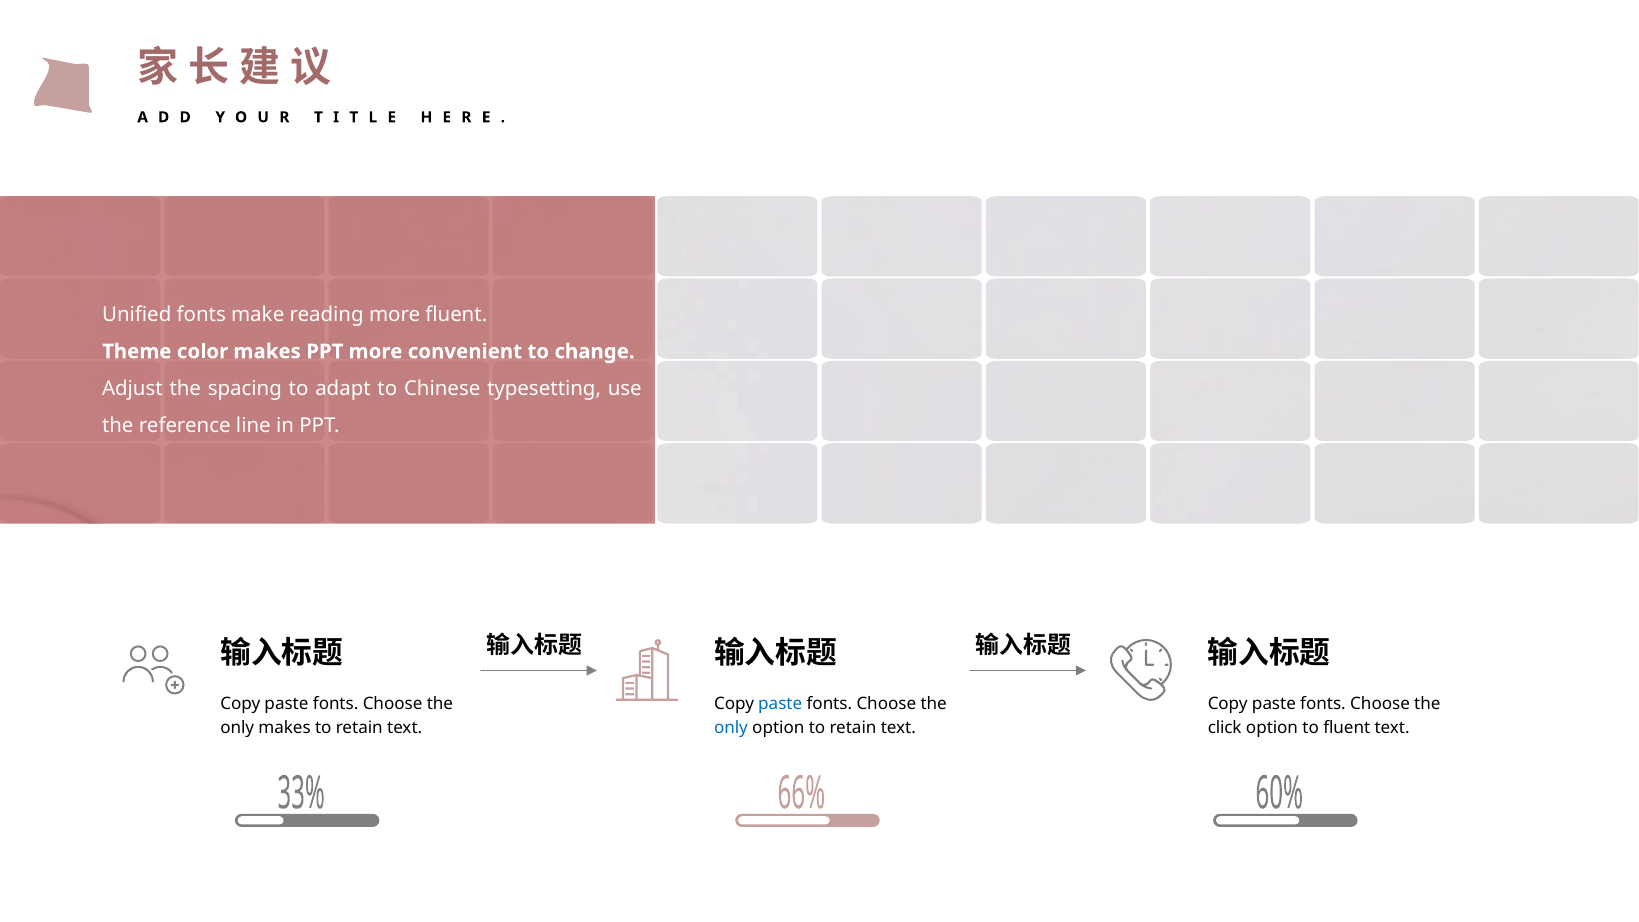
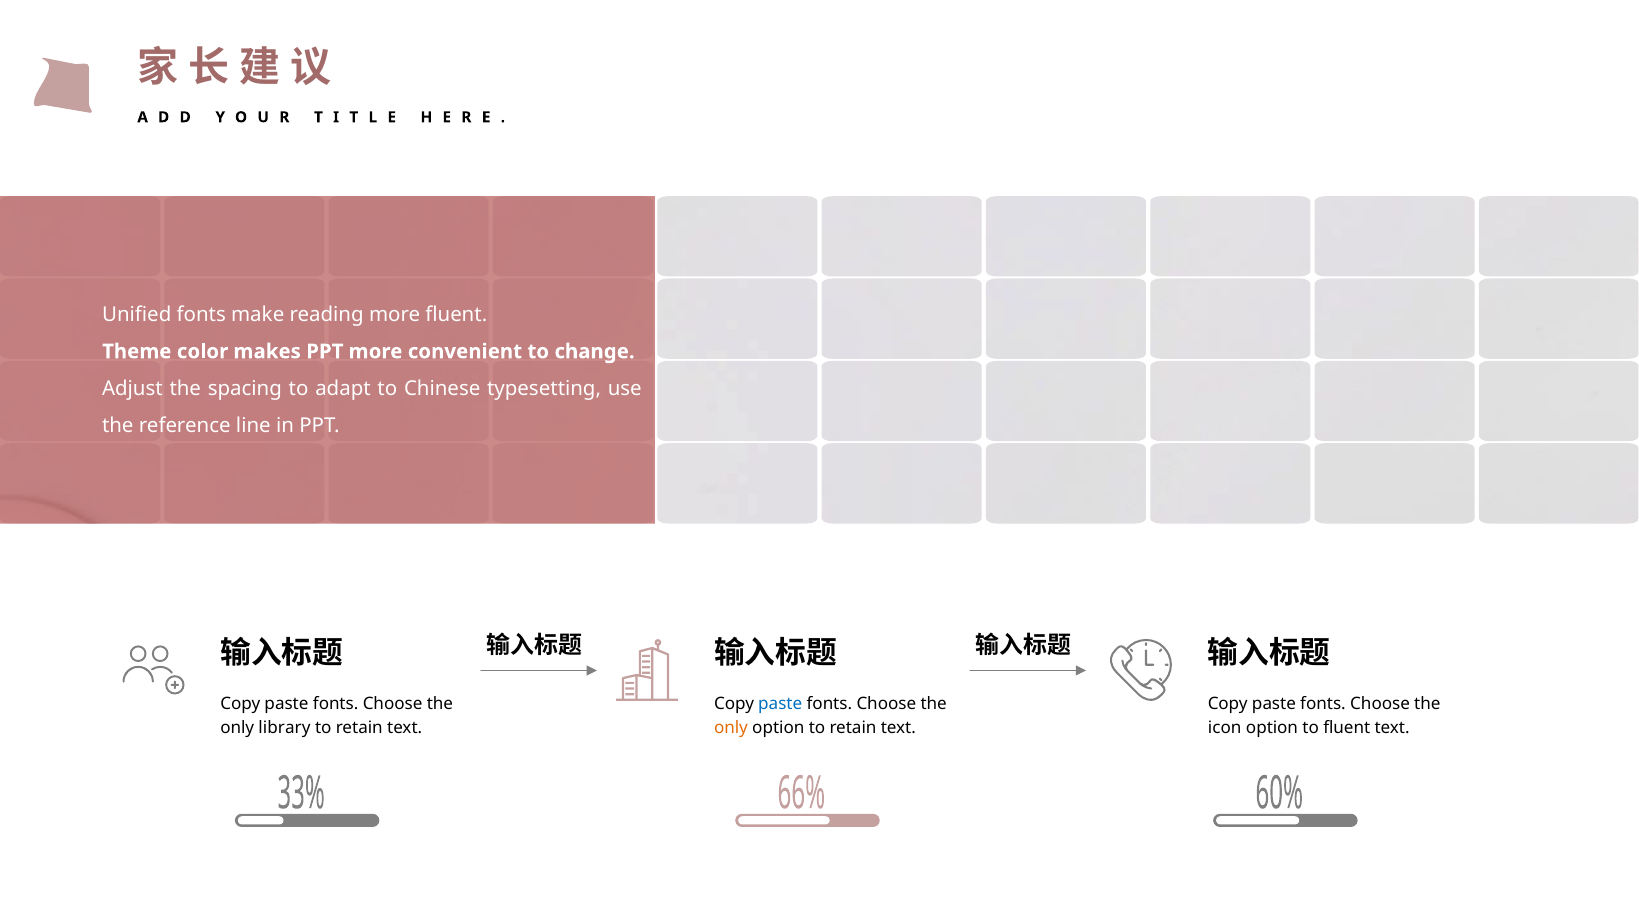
only makes: makes -> library
only at (731, 728) colour: blue -> orange
click: click -> icon
